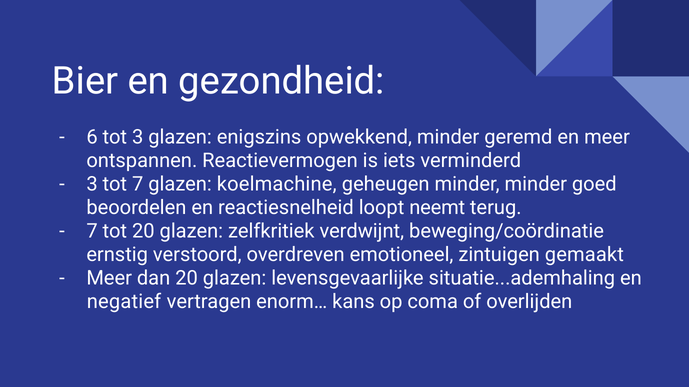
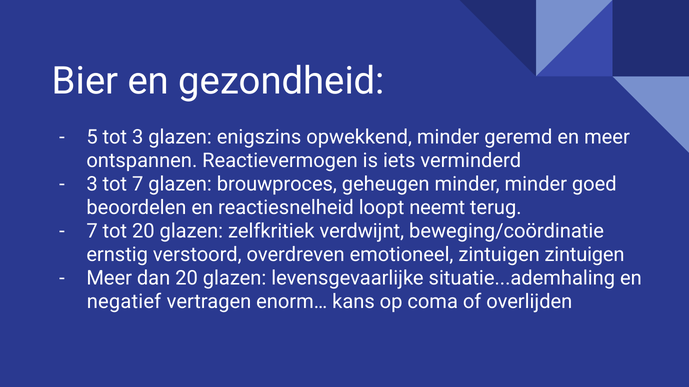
6: 6 -> 5
koelmachine: koelmachine -> brouwproces
zintuigen gemaakt: gemaakt -> zintuigen
